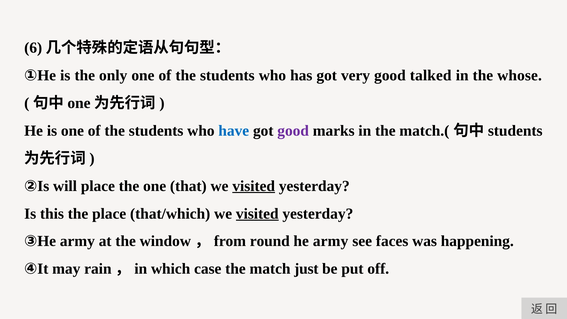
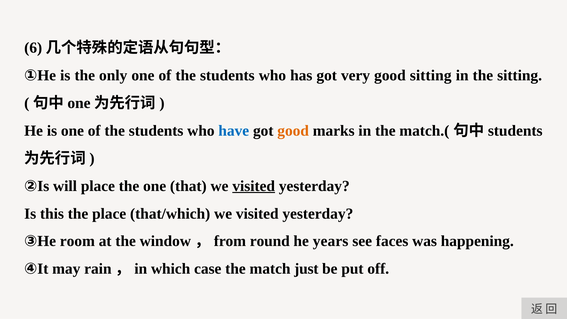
good talked: talked -> sitting
the whose: whose -> sitting
good at (293, 131) colour: purple -> orange
visited at (257, 214) underline: present -> none
③He army: army -> room
he army: army -> years
